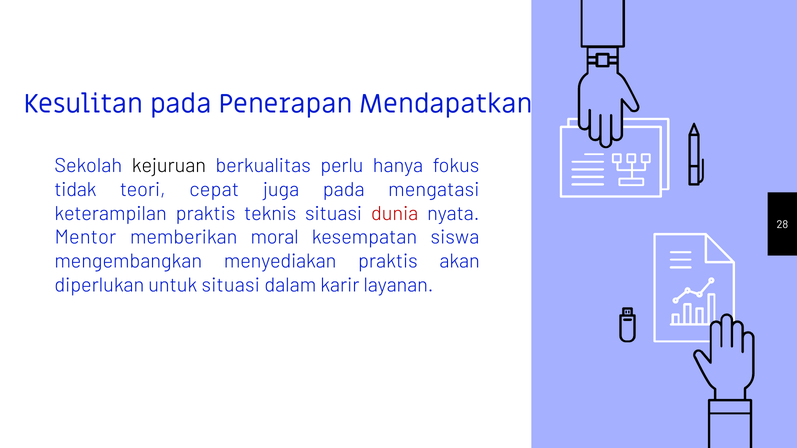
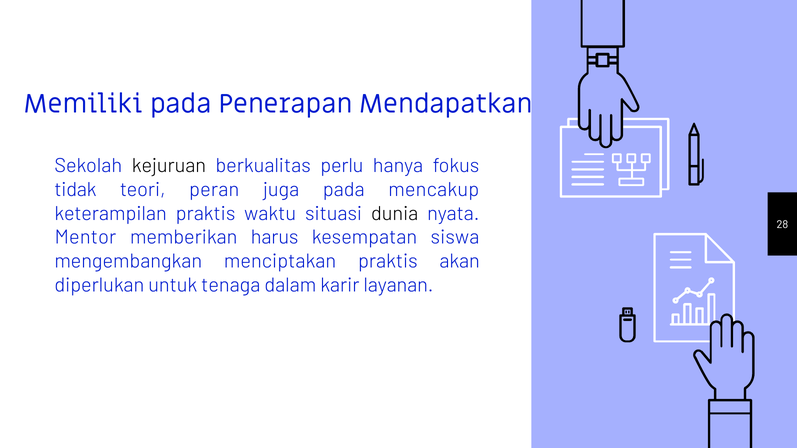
Kesulitan: Kesulitan -> Memiliki
cepat: cepat -> peran
mengatasi: mengatasi -> mencakup
teknis: teknis -> waktu
dunia colour: red -> black
moral: moral -> harus
menyediakan: menyediakan -> menciptakan
untuk situasi: situasi -> tenaga
